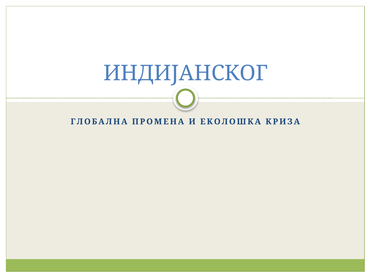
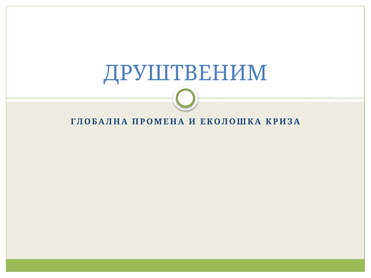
ИНДИЈАНСКОГ: ИНДИЈАНСКОГ -> ДРУШТВЕНИМ
